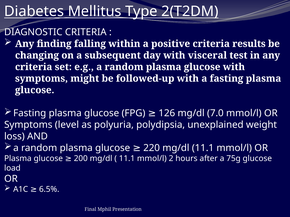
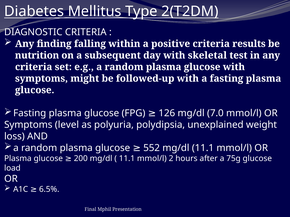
changing: changing -> nutrition
visceral: visceral -> skeletal
220: 220 -> 552
